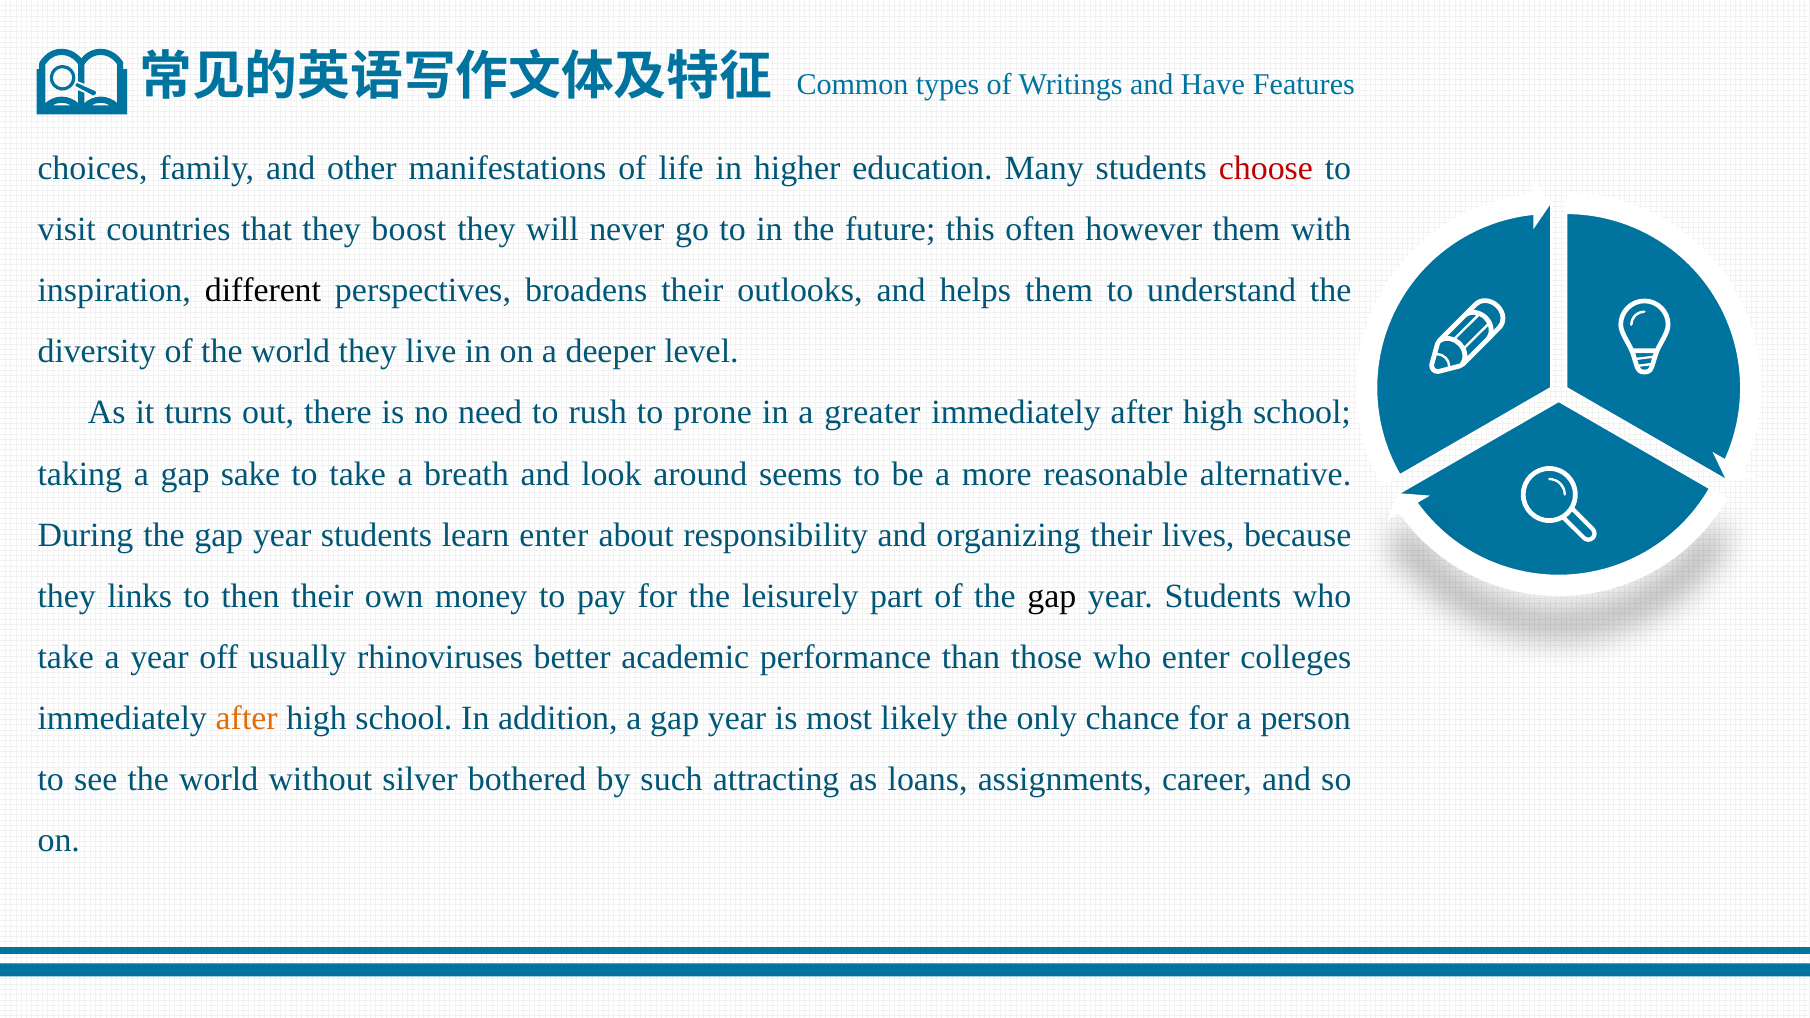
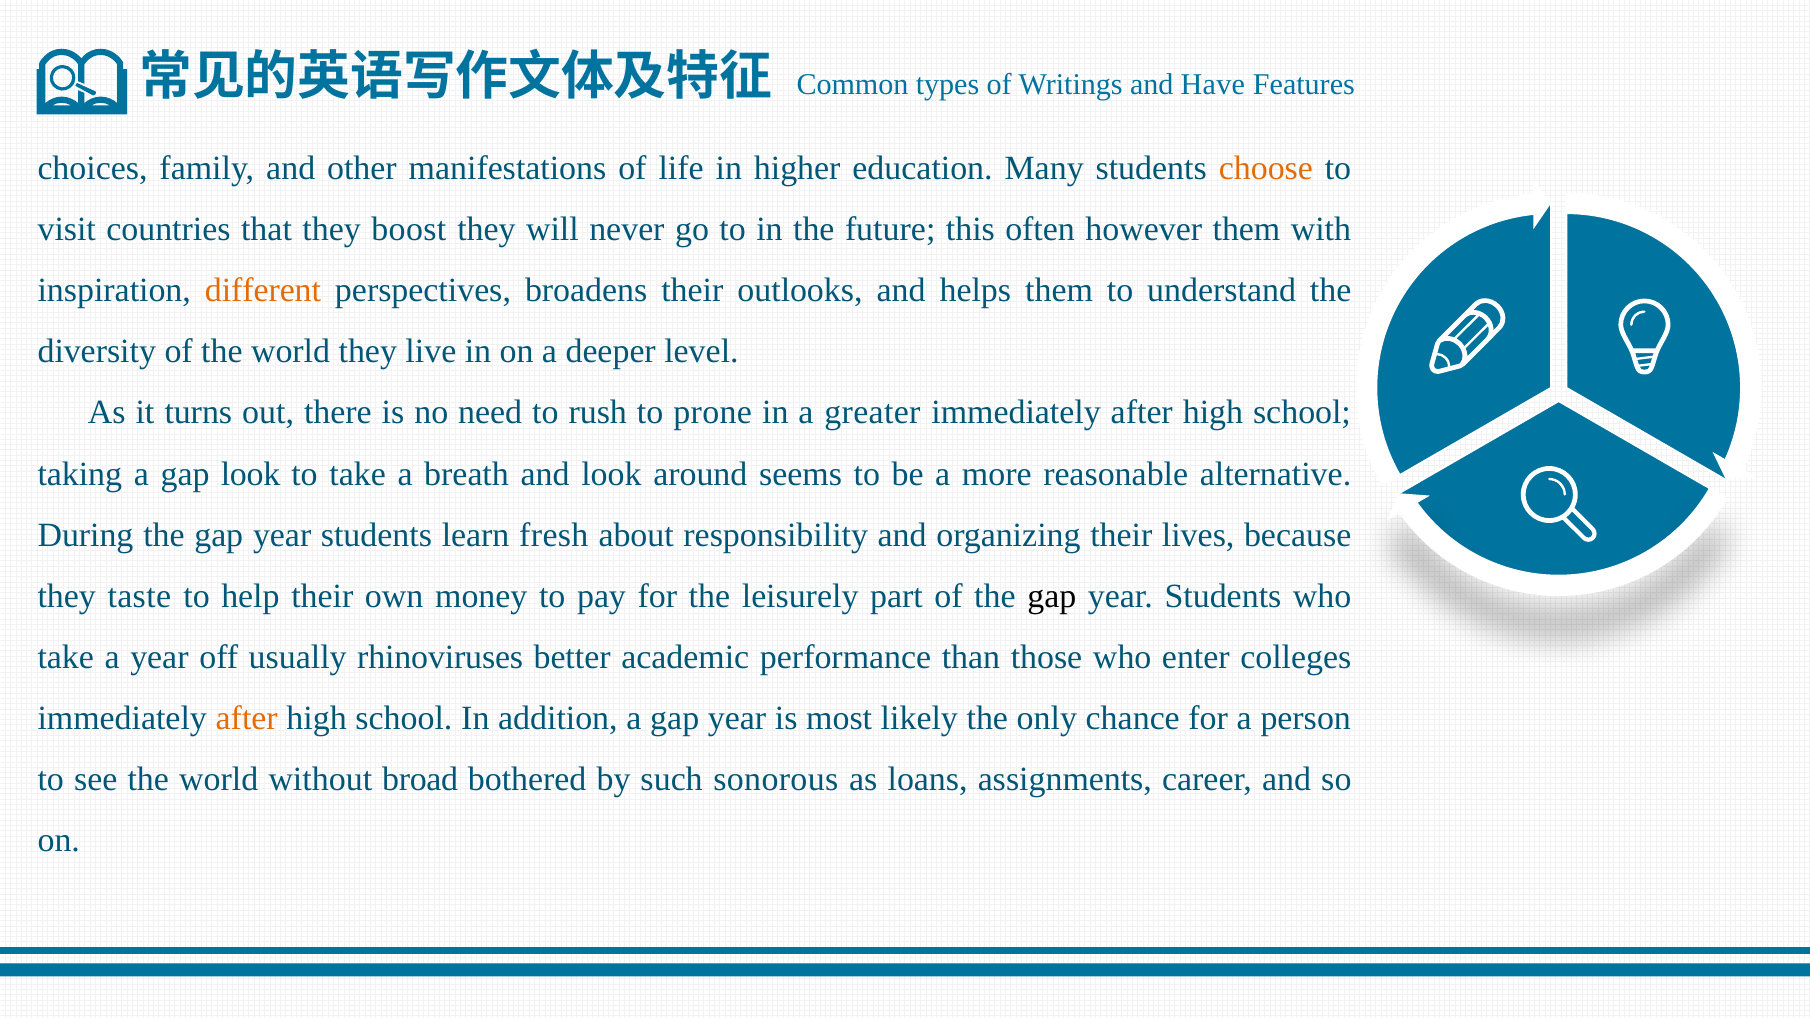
choose colour: red -> orange
different colour: black -> orange
gap sake: sake -> look
learn enter: enter -> fresh
links: links -> taste
then: then -> help
silver: silver -> broad
attracting: attracting -> sonorous
